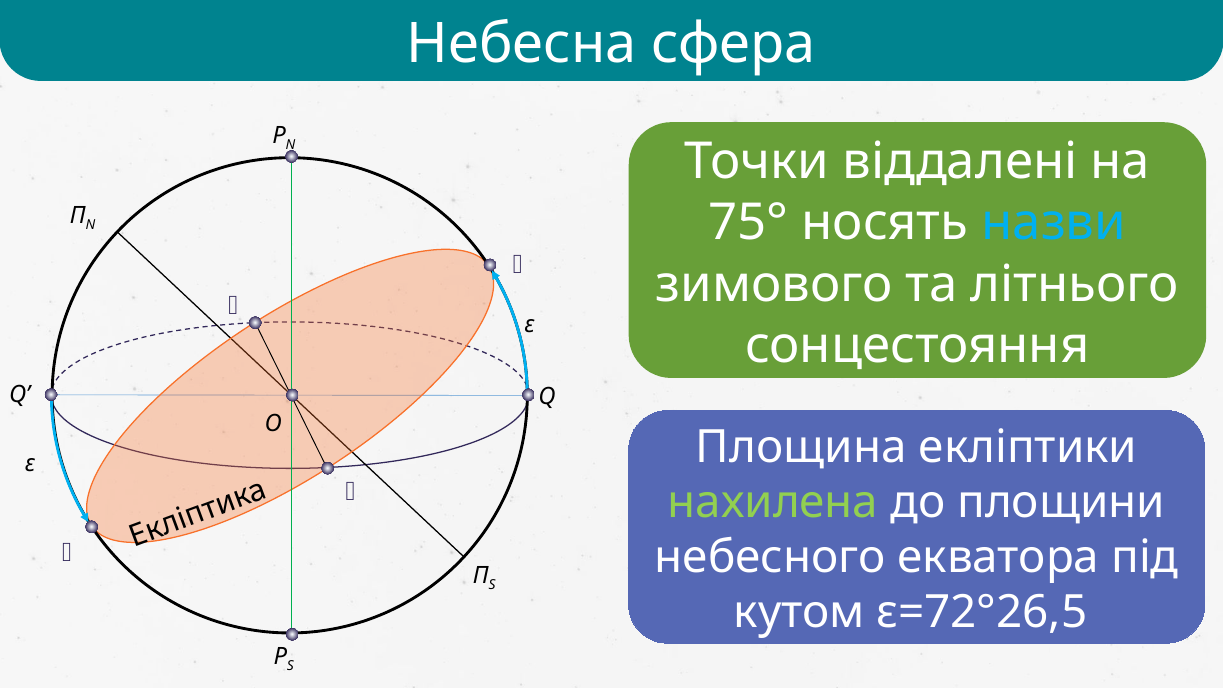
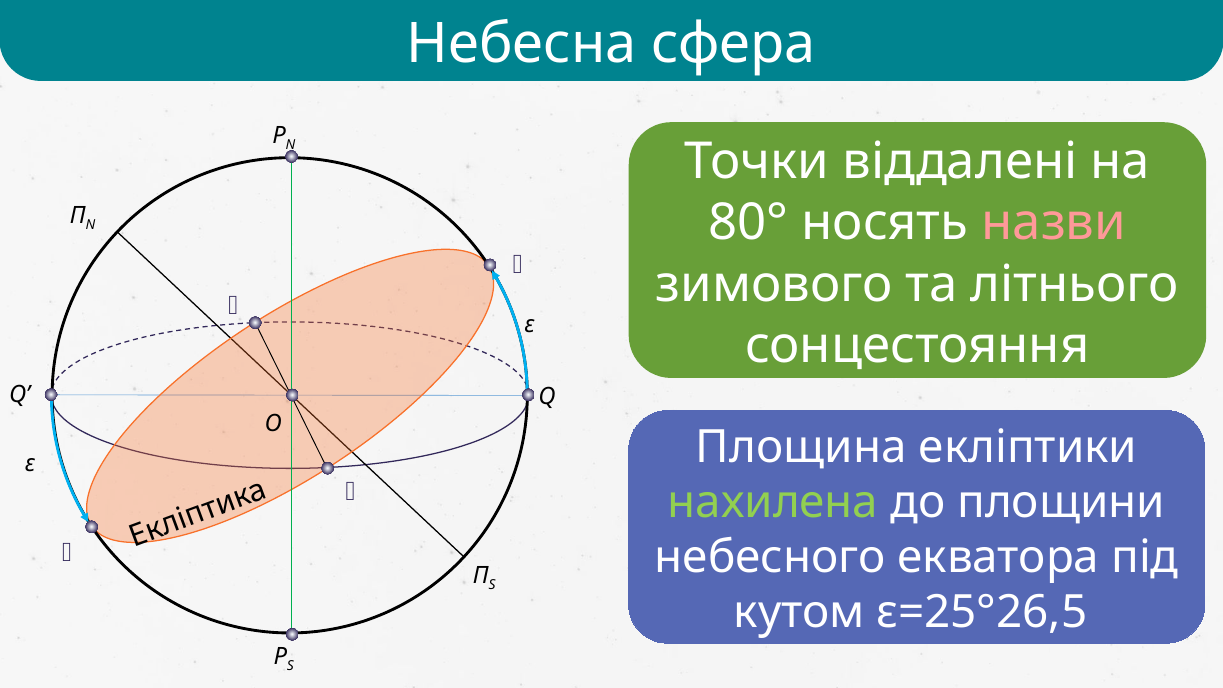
75°: 75° -> 80°
назви colour: light blue -> pink
ε=72°26,5: ε=72°26,5 -> ε=25°26,5
